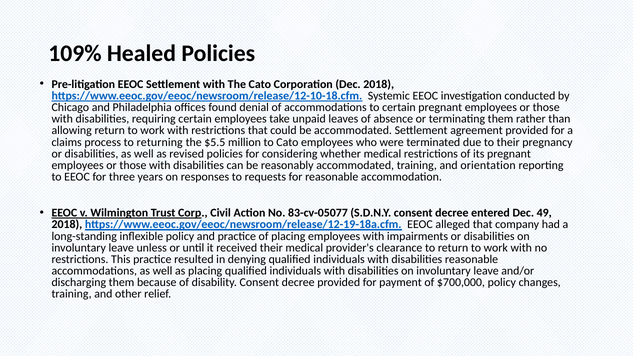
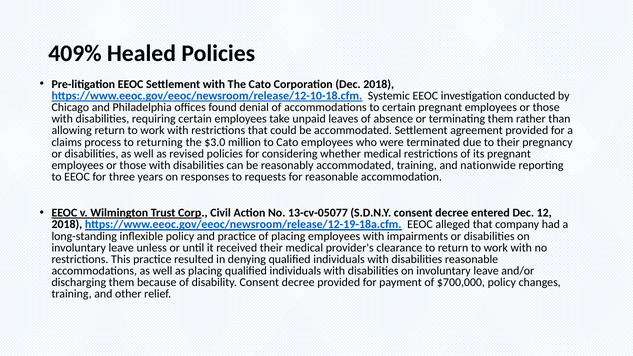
109%: 109% -> 409%
$5.5: $5.5 -> $3.0
orientation: orientation -> nationwide
83-cv-05077: 83-cv-05077 -> 13-cv-05077
49: 49 -> 12
